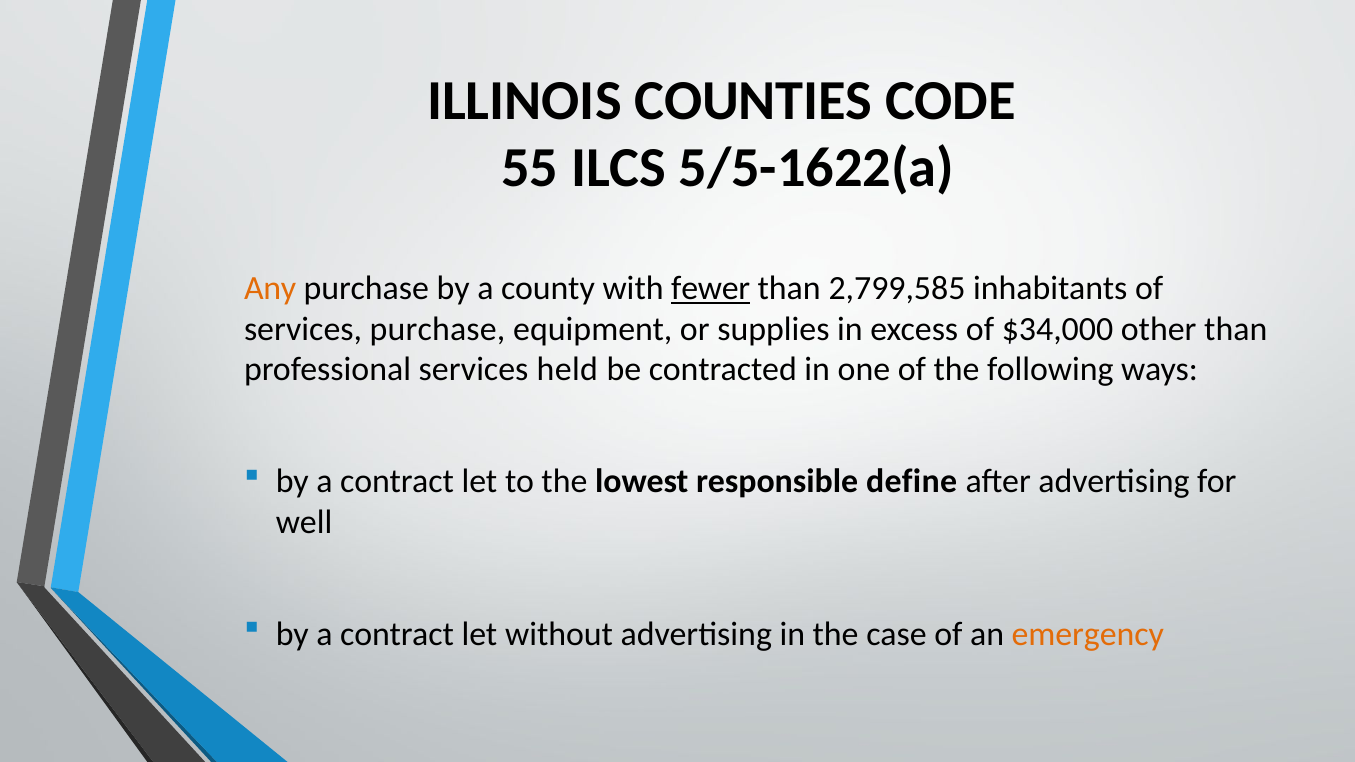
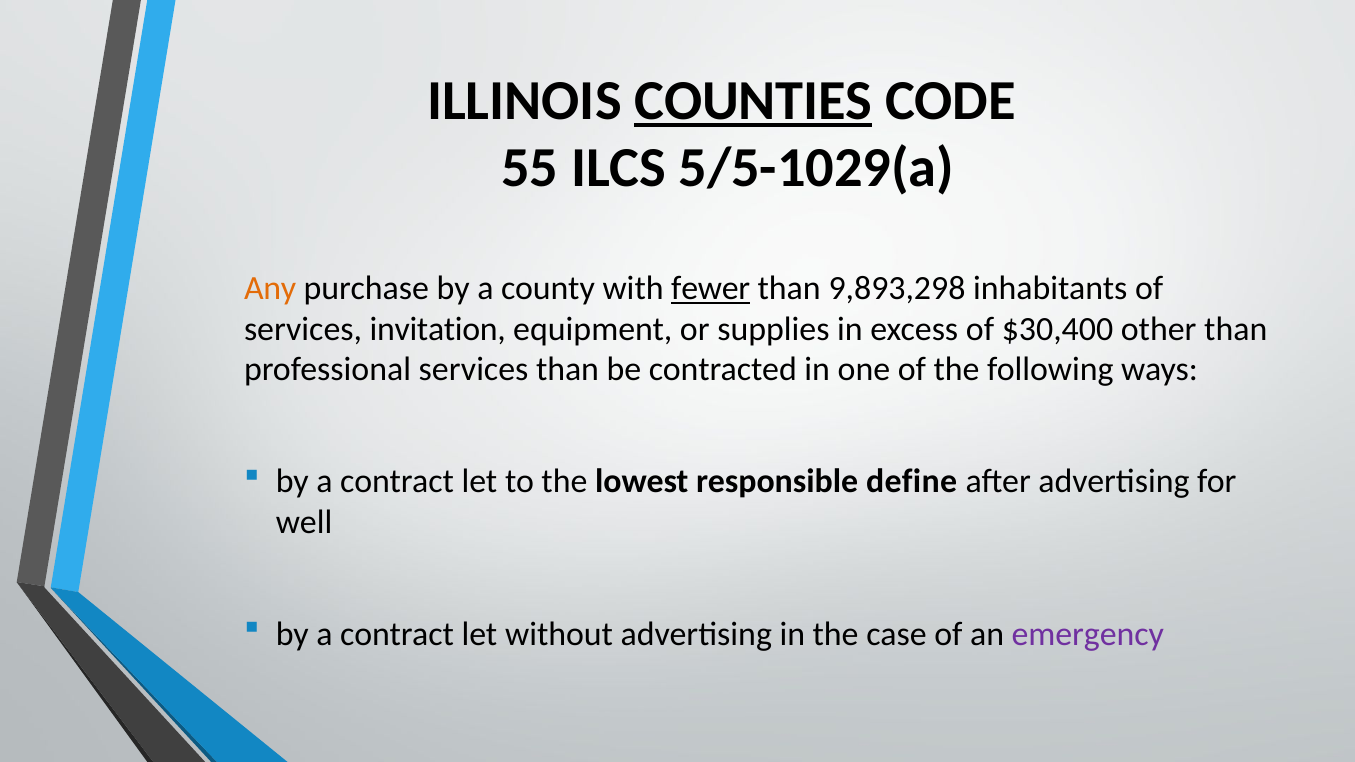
COUNTIES underline: none -> present
5/5-1622(a: 5/5-1622(a -> 5/5-1029(a
2,799,585: 2,799,585 -> 9,893,298
services purchase: purchase -> invitation
$34,000: $34,000 -> $30,400
services held: held -> than
emergency colour: orange -> purple
